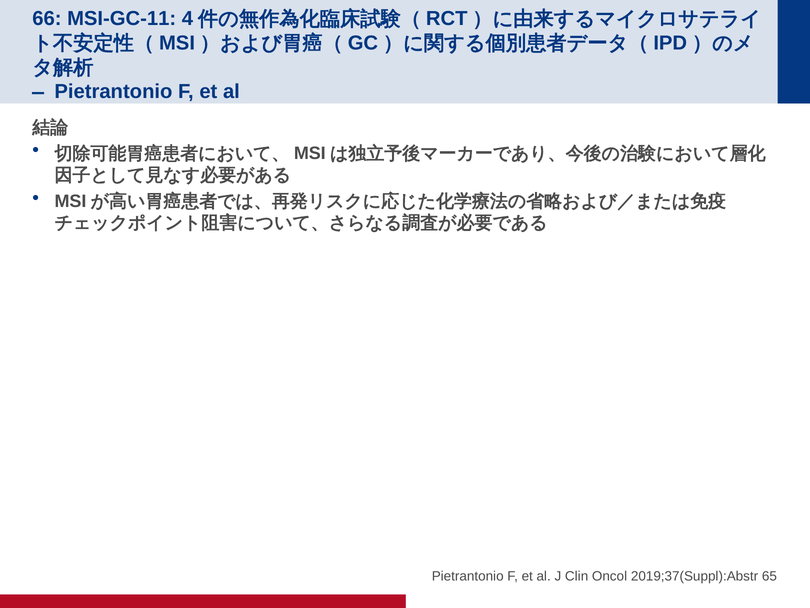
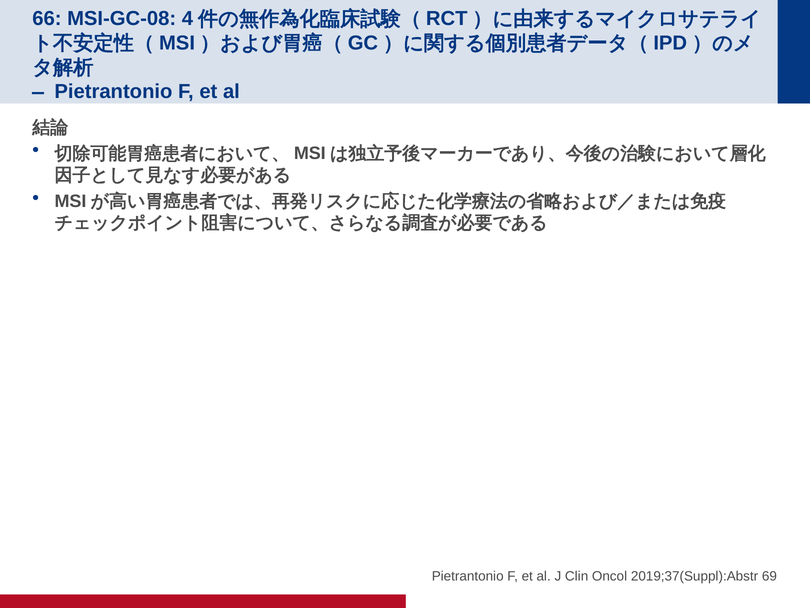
MSI-GC-11: MSI-GC-11 -> MSI-GC-08
65: 65 -> 69
